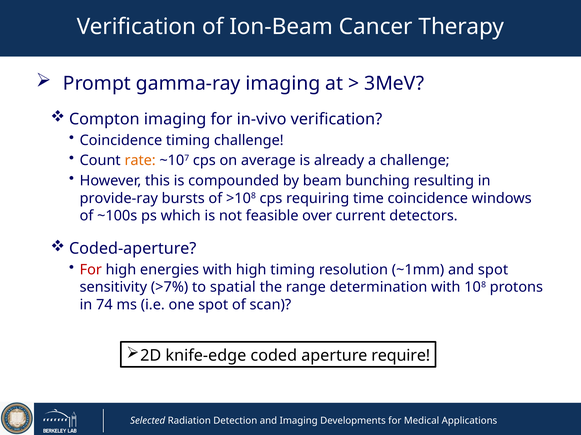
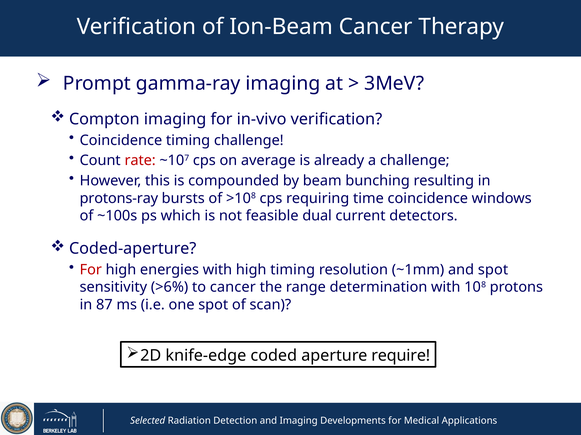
rate colour: orange -> red
provide-ray: provide-ray -> protons-ray
over: over -> dual
>7%: >7% -> >6%
to spatial: spatial -> cancer
74: 74 -> 87
